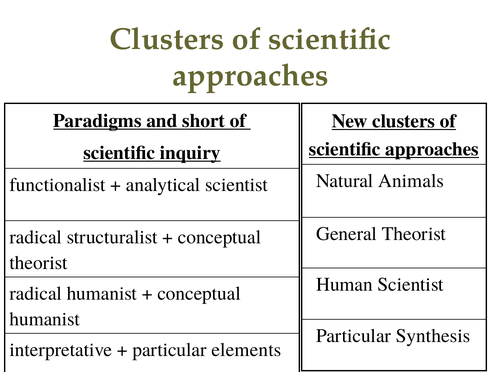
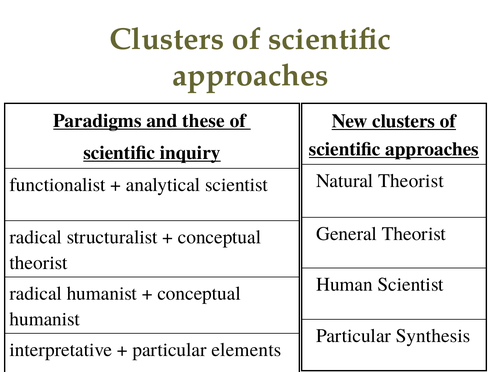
short: short -> these
Natural Animals: Animals -> Theorist
